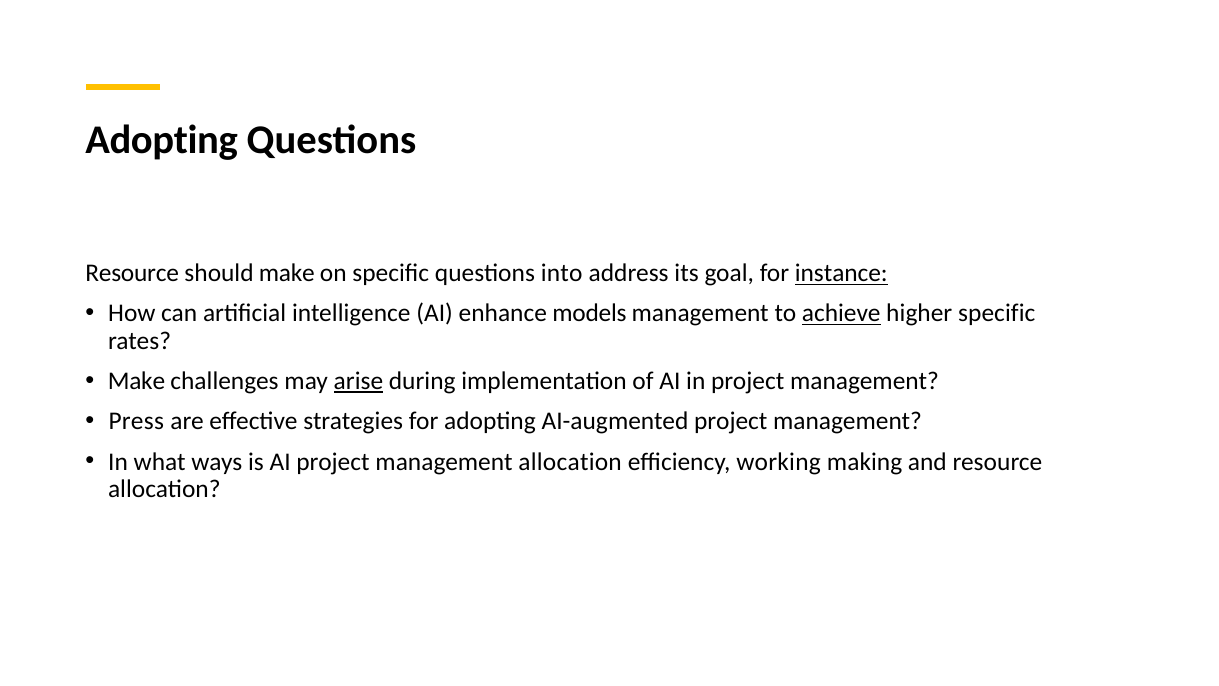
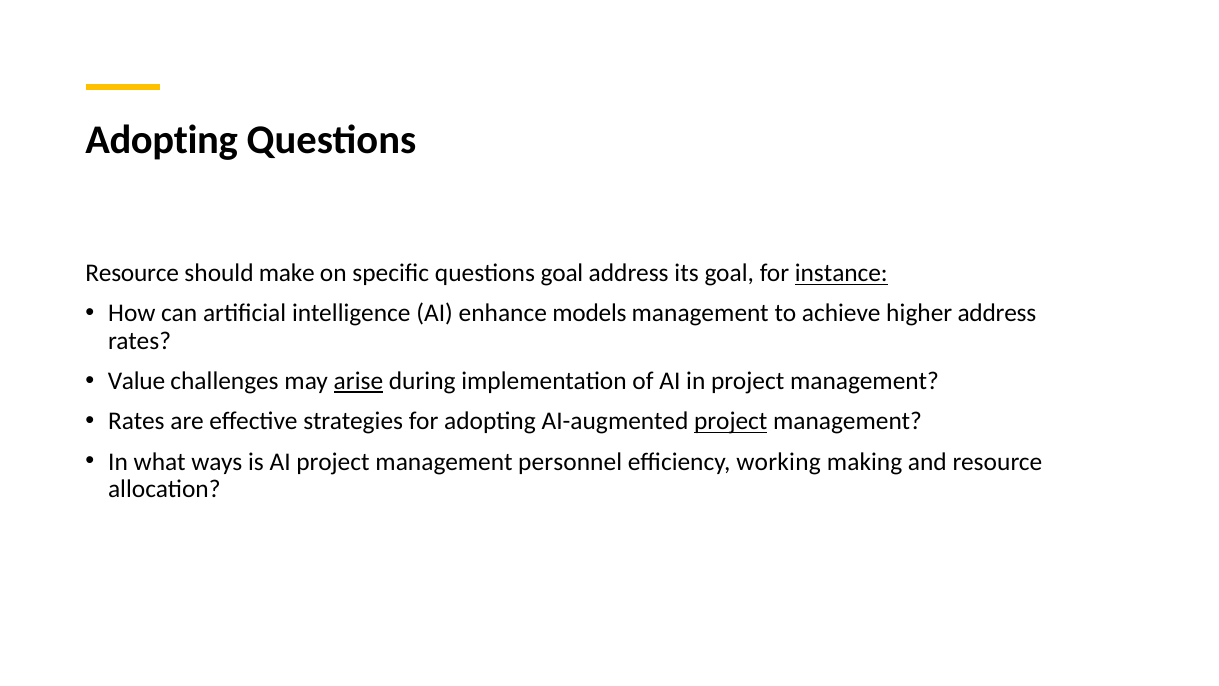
questions into: into -> goal
achieve underline: present -> none
higher specific: specific -> address
Make at (136, 381): Make -> Value
Press at (136, 421): Press -> Rates
project at (731, 421) underline: none -> present
management allocation: allocation -> personnel
